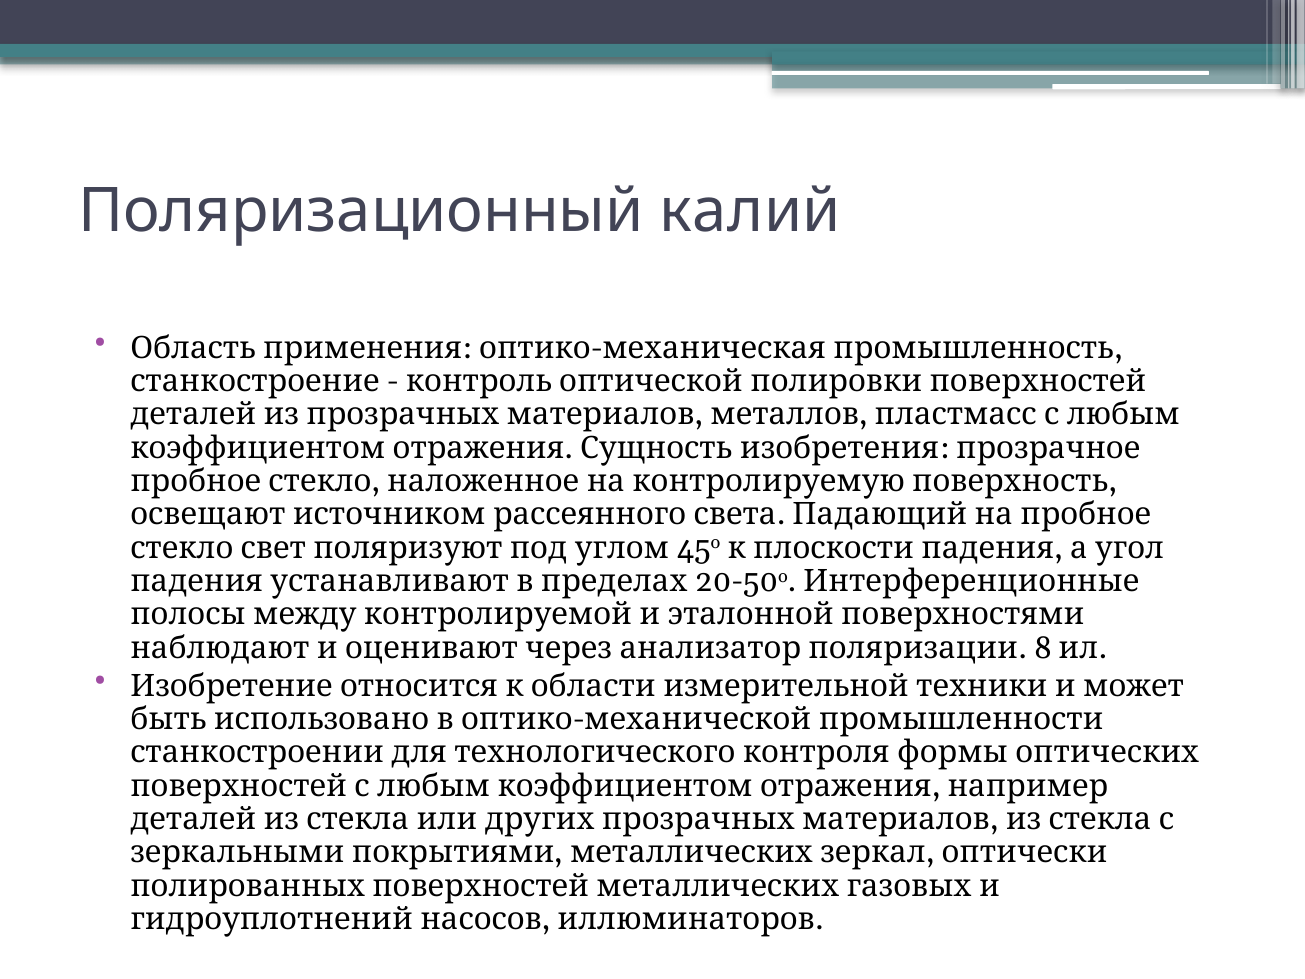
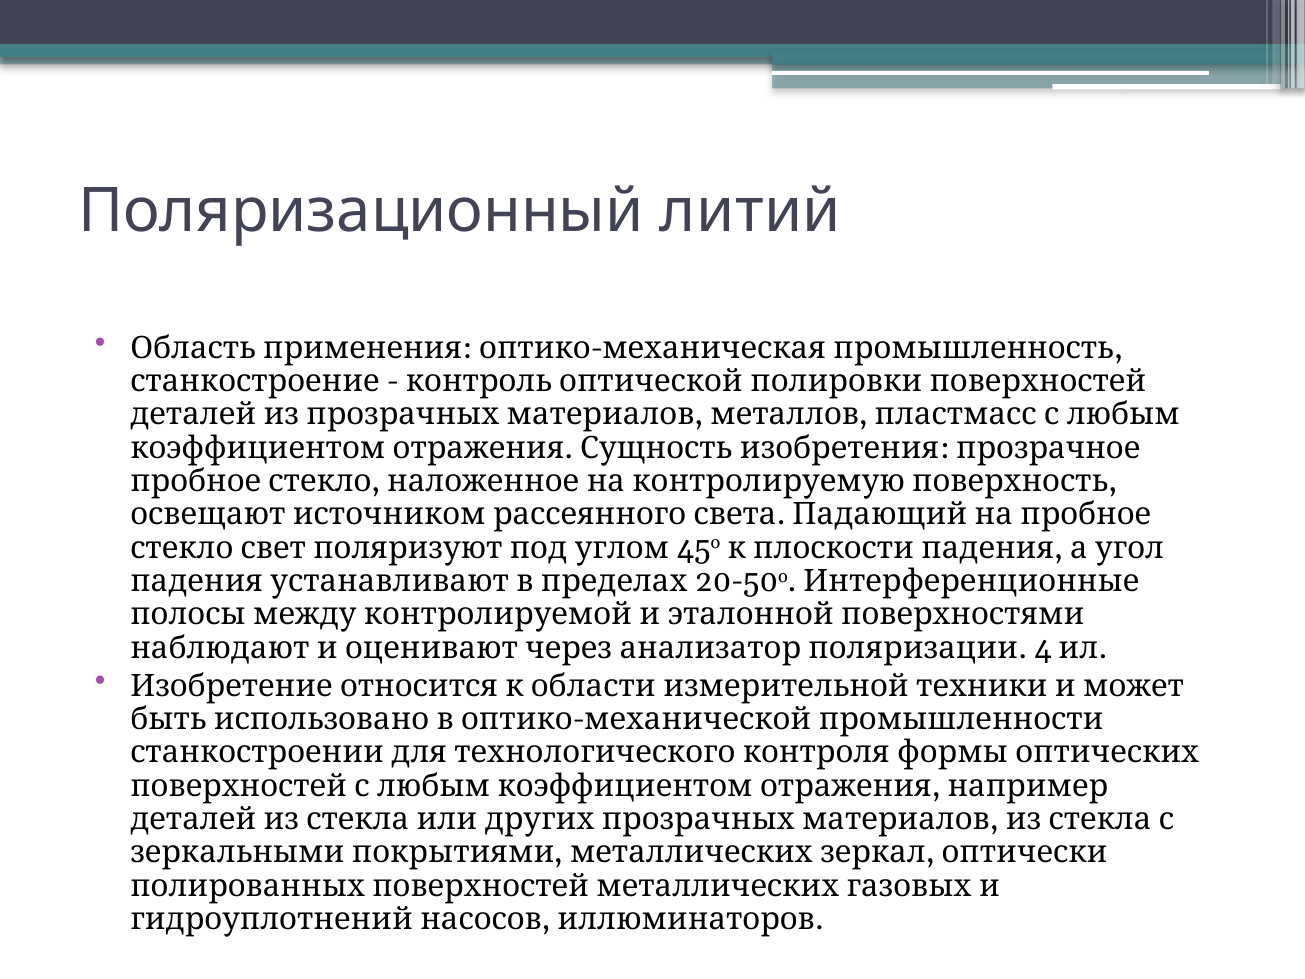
калий: калий -> литий
8: 8 -> 4
